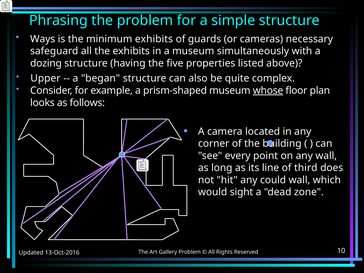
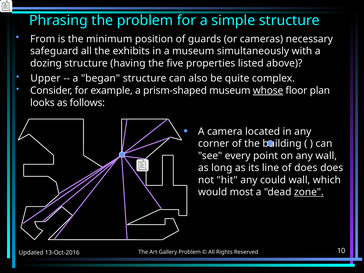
Ways: Ways -> From
minimum exhibits: exhibits -> position
of third: third -> does
sight: sight -> most
zone underline: none -> present
